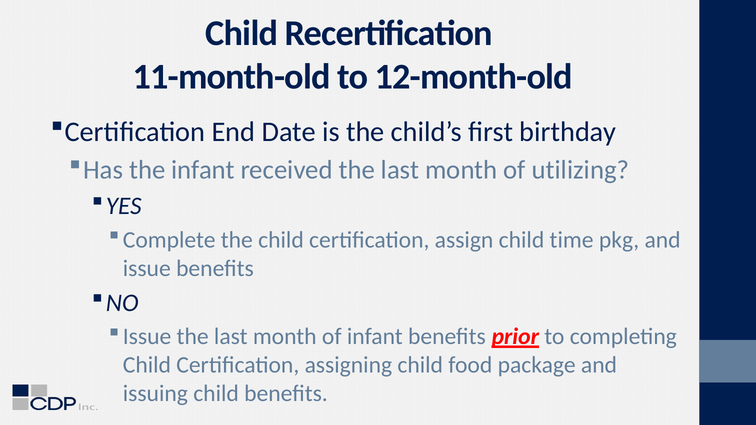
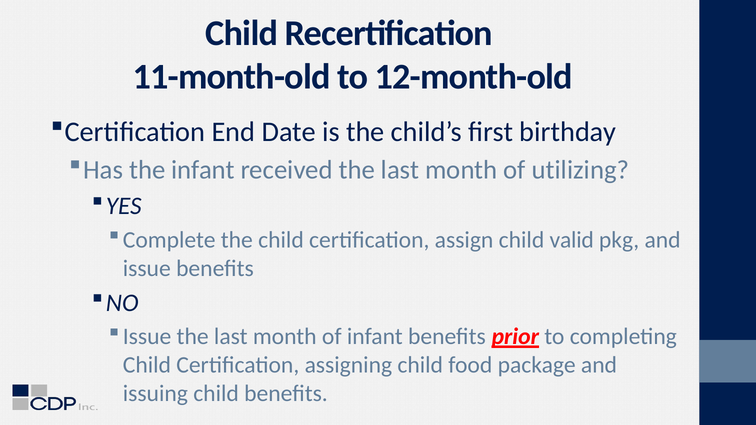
time: time -> valid
